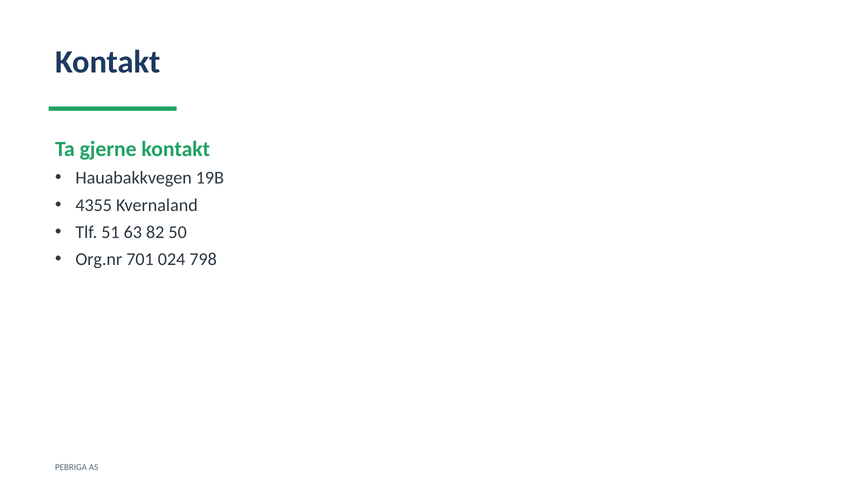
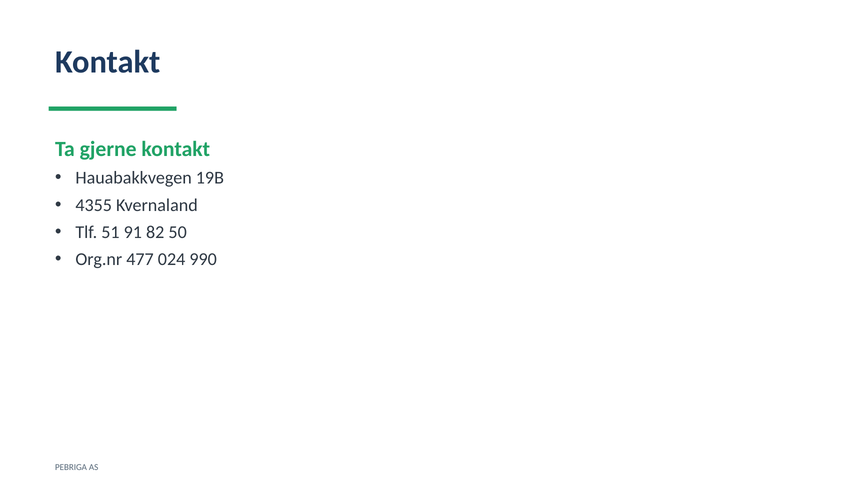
63: 63 -> 91
701: 701 -> 477
798: 798 -> 990
